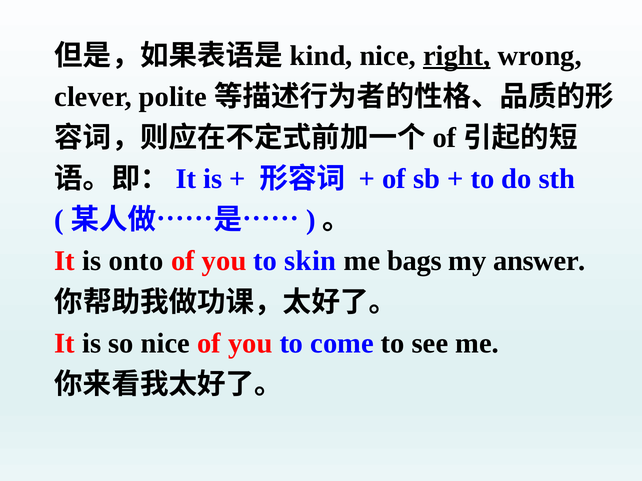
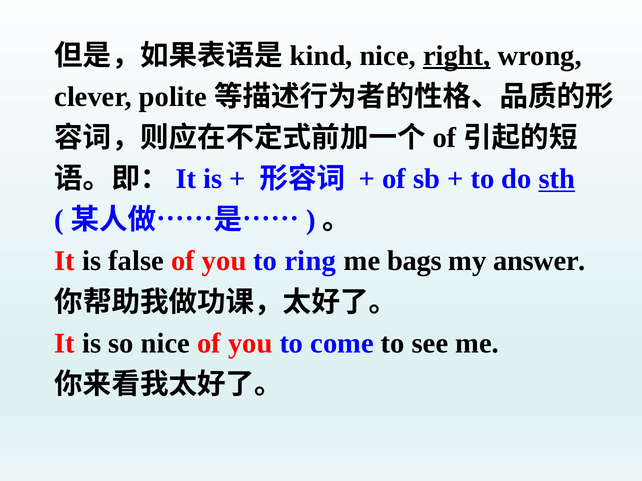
sth underline: none -> present
onto: onto -> false
skin: skin -> ring
